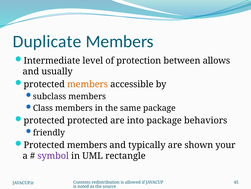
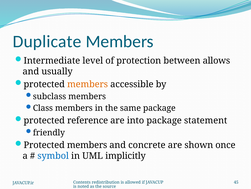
protected protected: protected -> reference
behaviors: behaviors -> statement
typically: typically -> concrete
your: your -> once
symbol colour: purple -> blue
rectangle: rectangle -> implicitly
